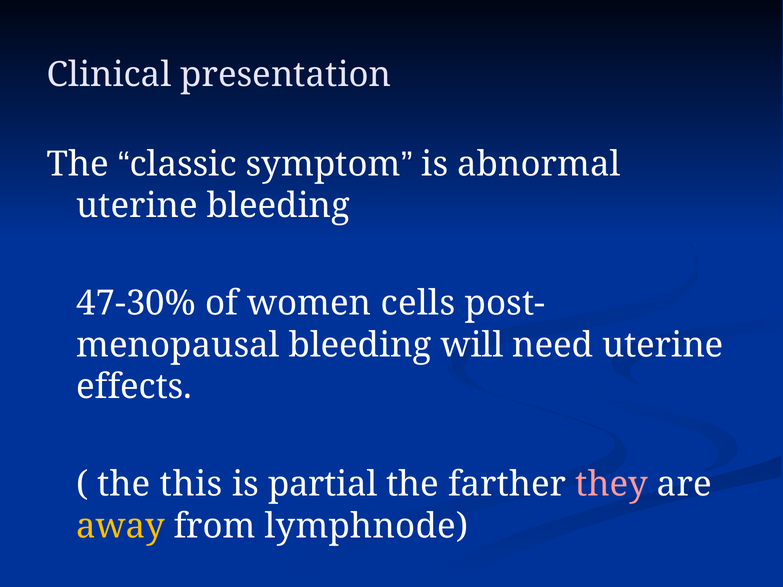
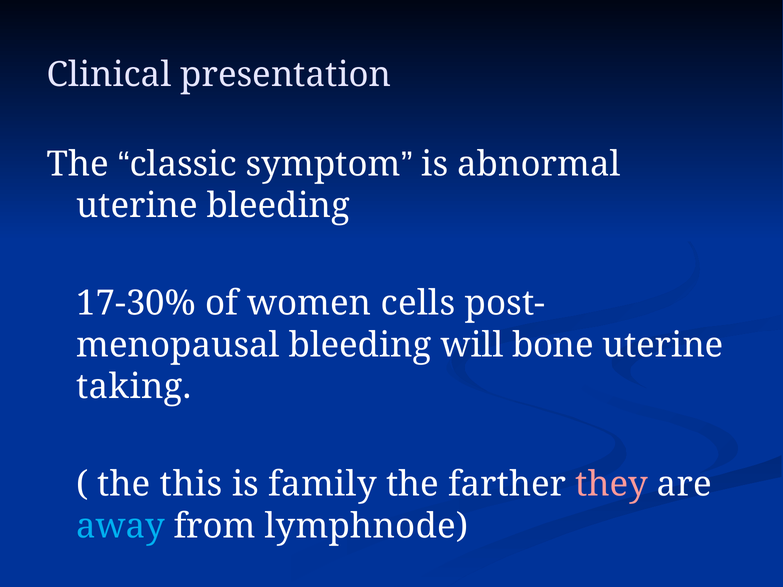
47-30%: 47-30% -> 17-30%
need: need -> bone
effects: effects -> taking
partial: partial -> family
away colour: yellow -> light blue
